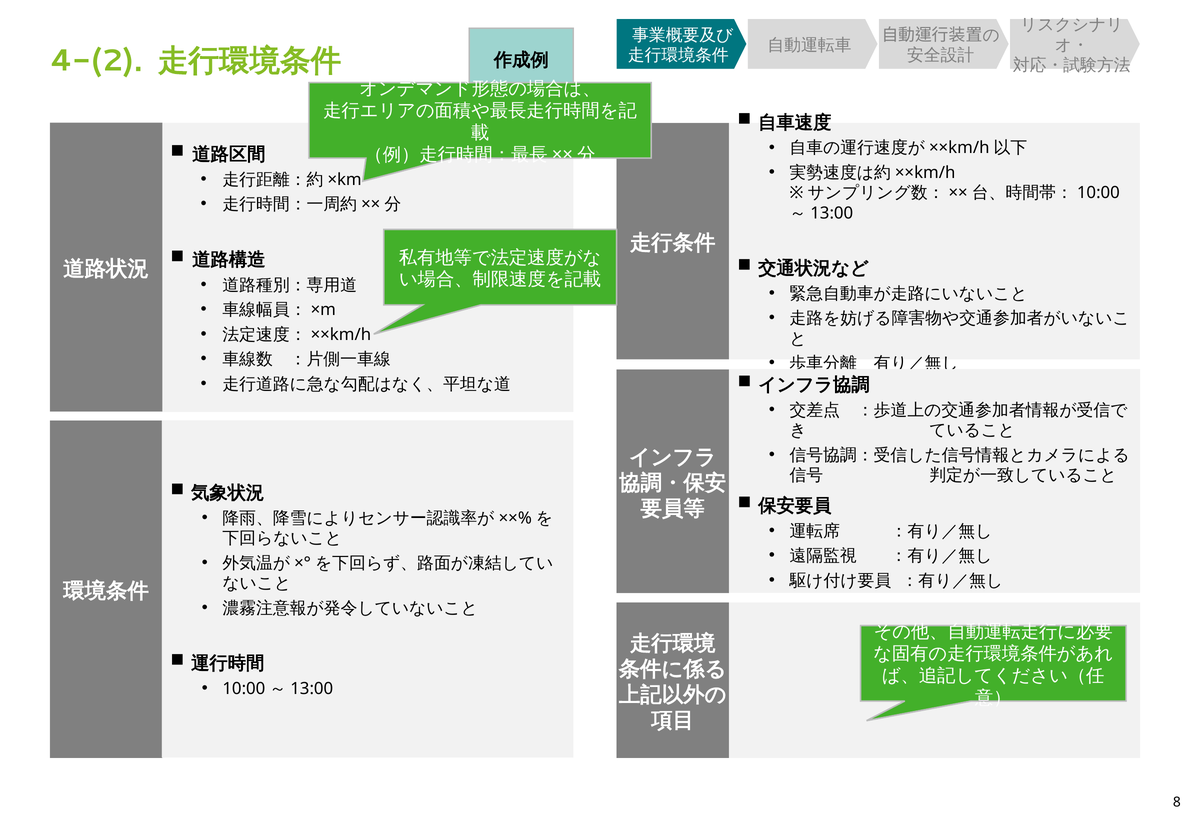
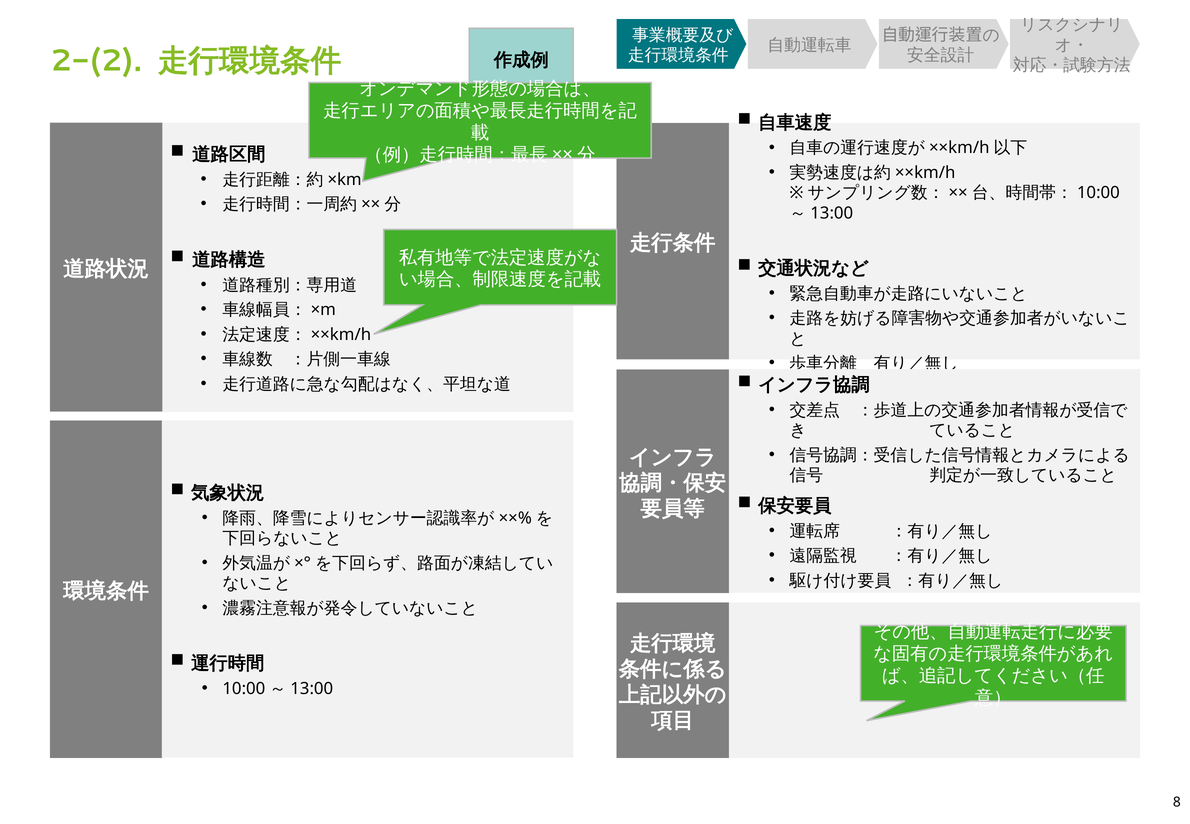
4-(2: 4-(2 -> 2-(2
